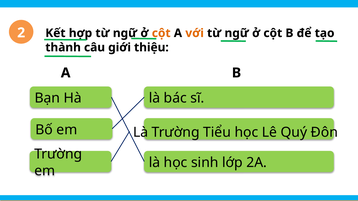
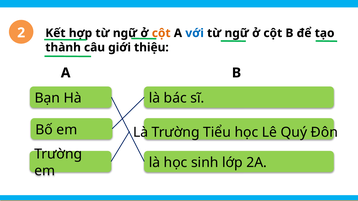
với colour: orange -> blue
